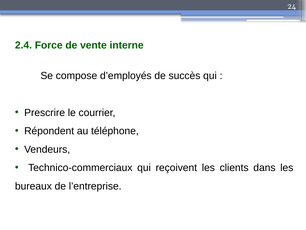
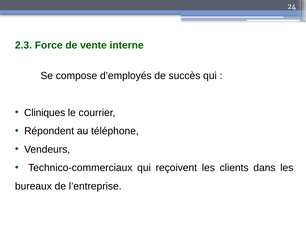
2.4: 2.4 -> 2.3
Prescrire: Prescrire -> Cliniques
